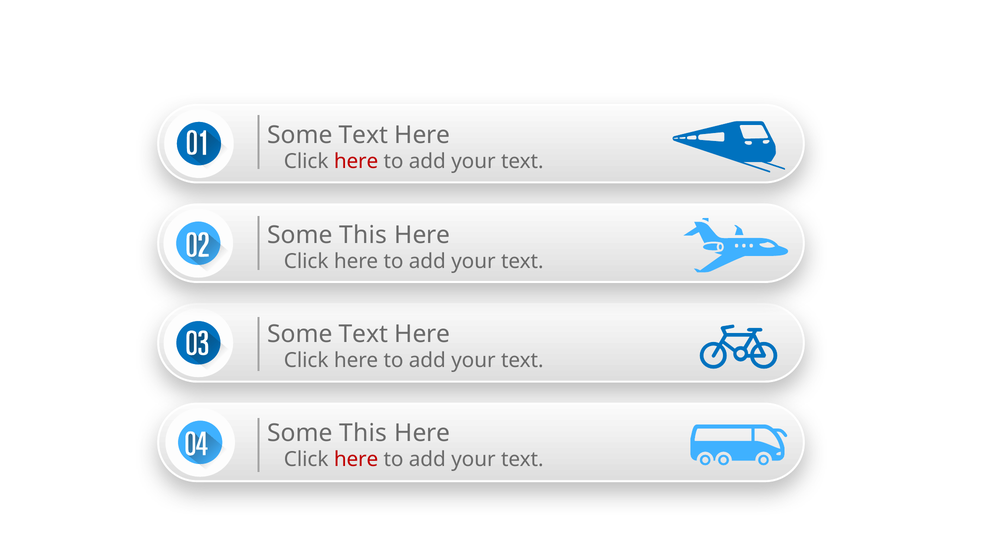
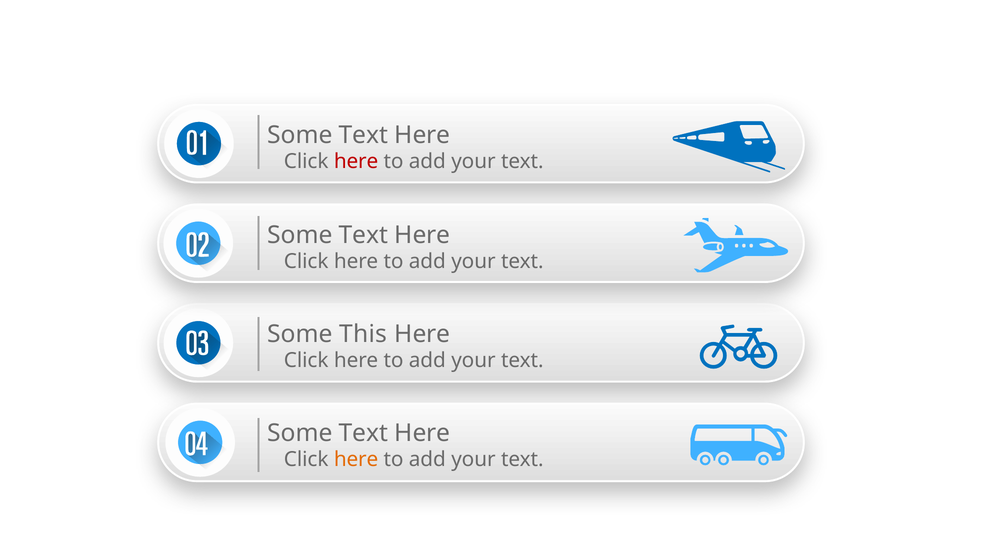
This at (363, 235): This -> Text
Text at (364, 335): Text -> This
This at (363, 434): This -> Text
here at (356, 460) colour: red -> orange
